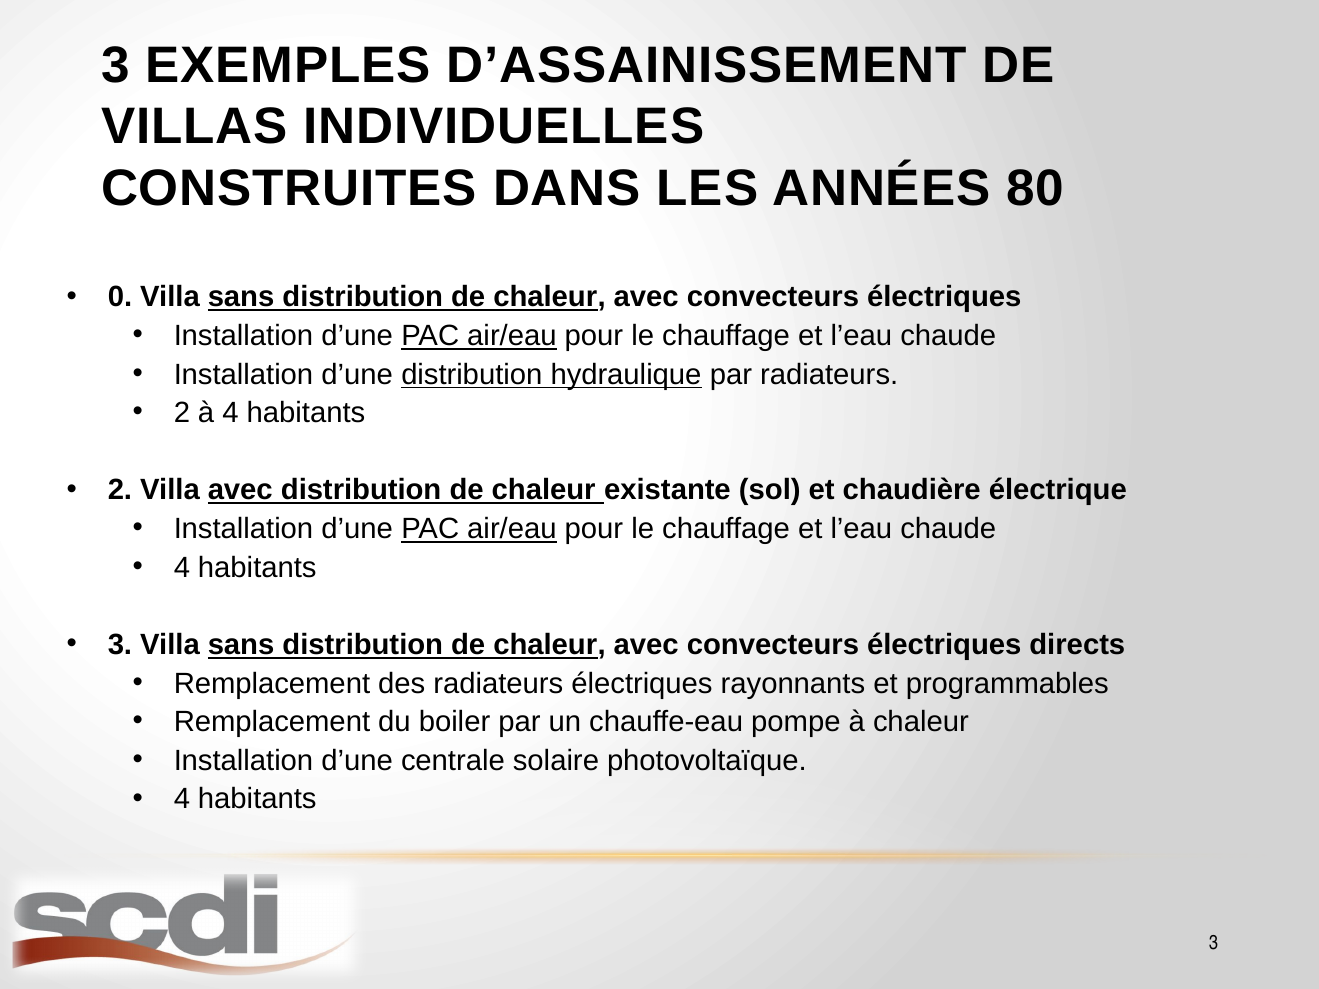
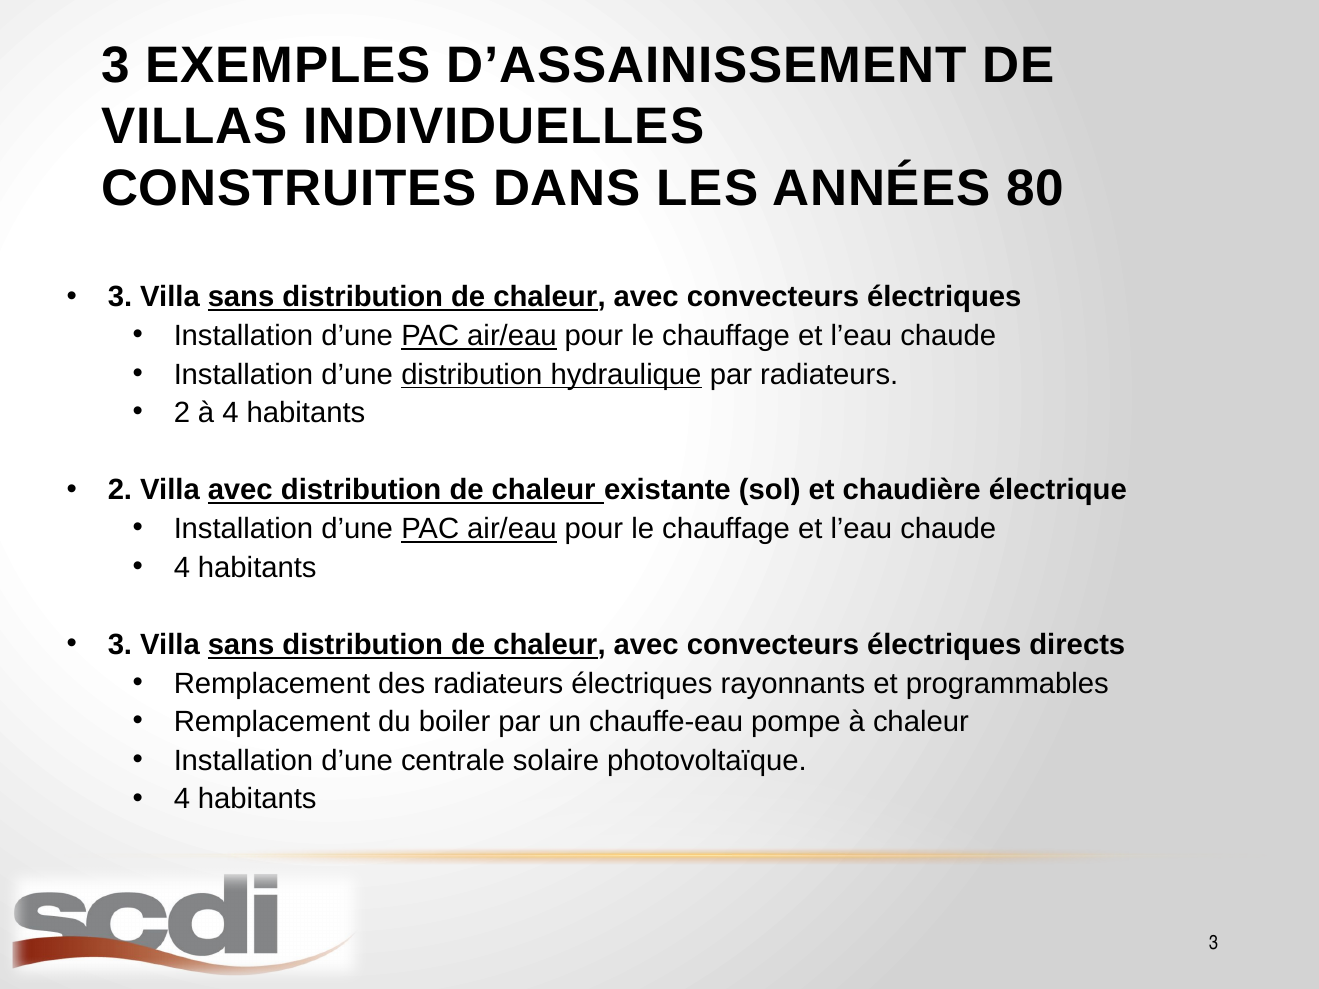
0 at (120, 297): 0 -> 3
